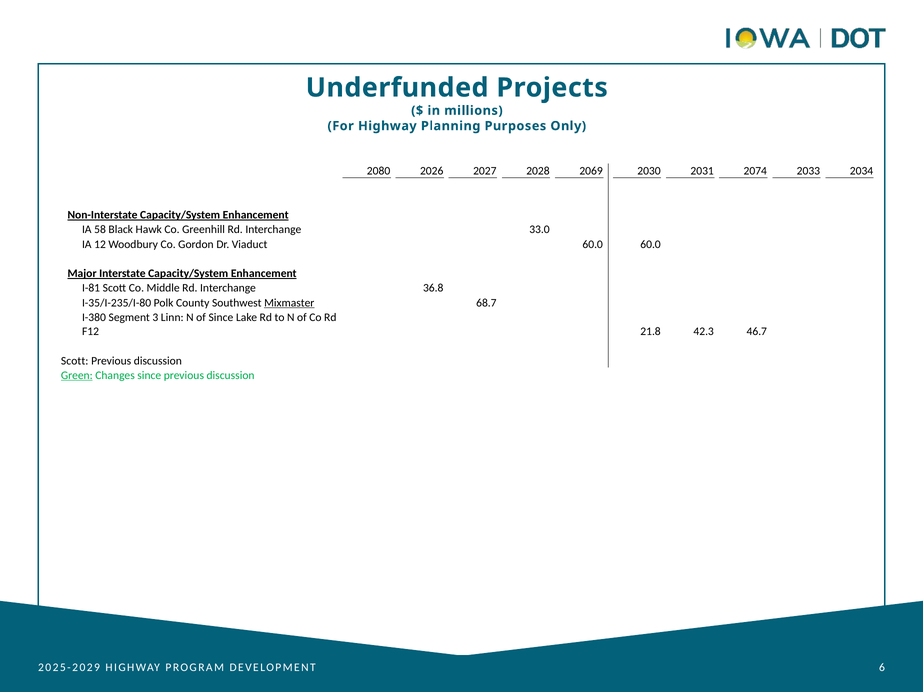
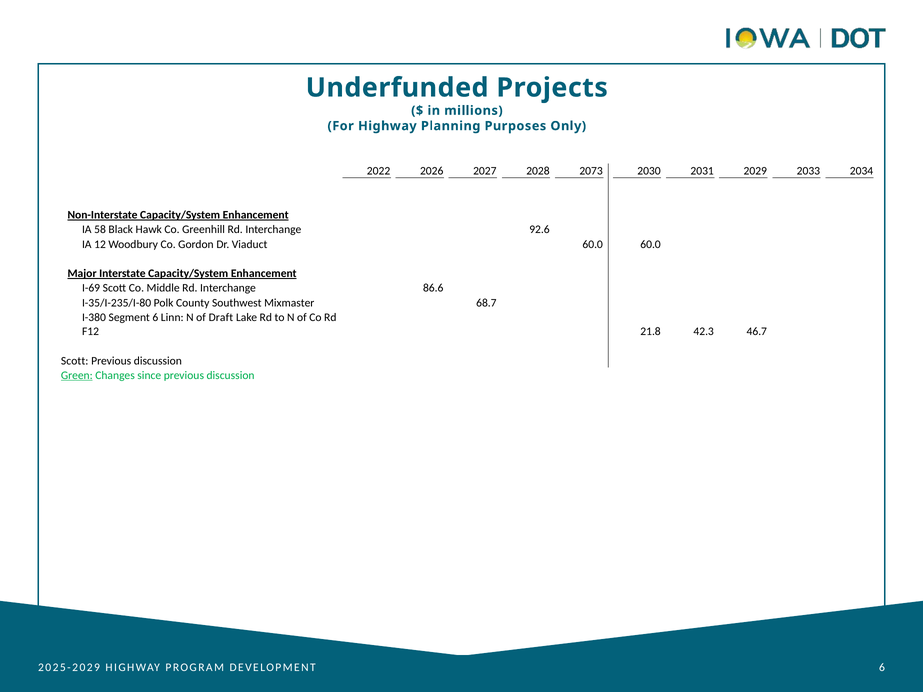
2080: 2080 -> 2022
2069: 2069 -> 2073
2074: 2074 -> 2029
33.0: 33.0 -> 92.6
I-81: I-81 -> I-69
36.8: 36.8 -> 86.6
Mixmaster underline: present -> none
Segment 3: 3 -> 6
of Since: Since -> Draft
